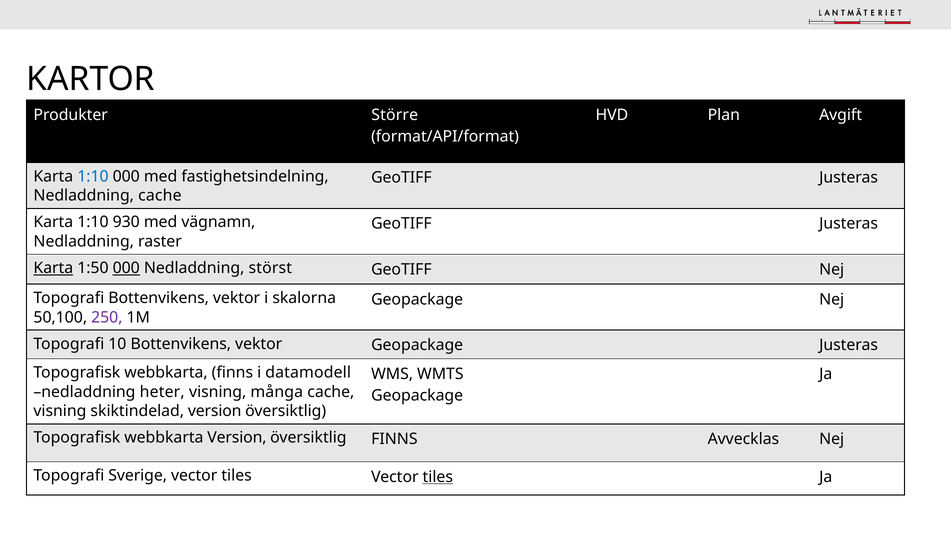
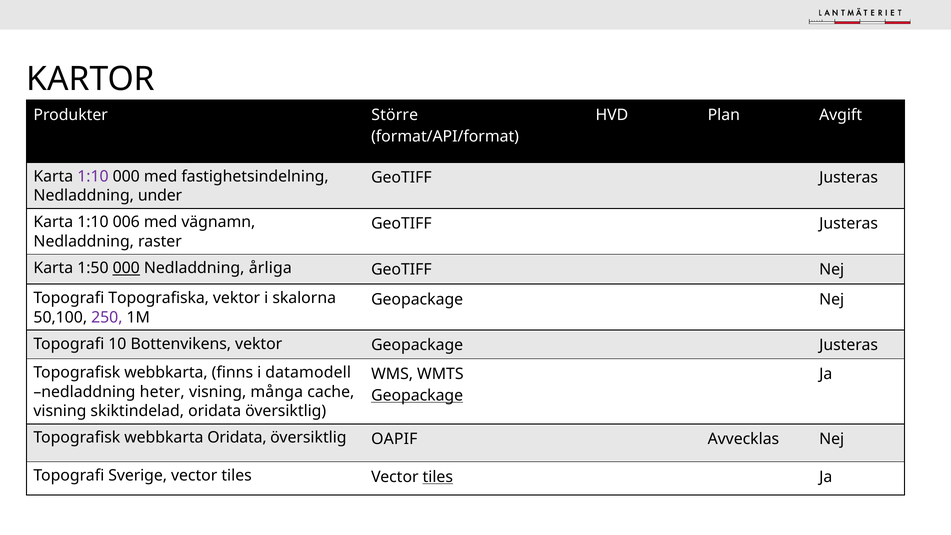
1:10 at (93, 176) colour: blue -> purple
Nedladdning cache: cache -> under
930: 930 -> 006
Karta at (53, 268) underline: present -> none
störst: störst -> årliga
Topografi Bottenvikens: Bottenvikens -> Topografiska
Geopackage at (417, 395) underline: none -> present
skiktindelad version: version -> oridata
webbkarta Version: Version -> Oridata
översiktlig FINNS: FINNS -> OAPIF
